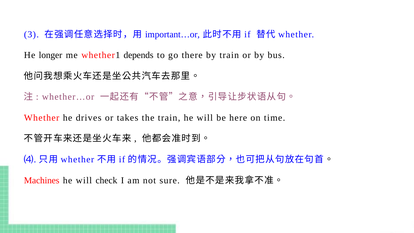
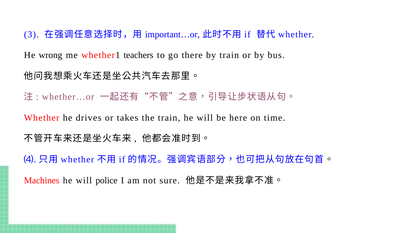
longer: longer -> wrong
depends: depends -> teachers
check: check -> police
